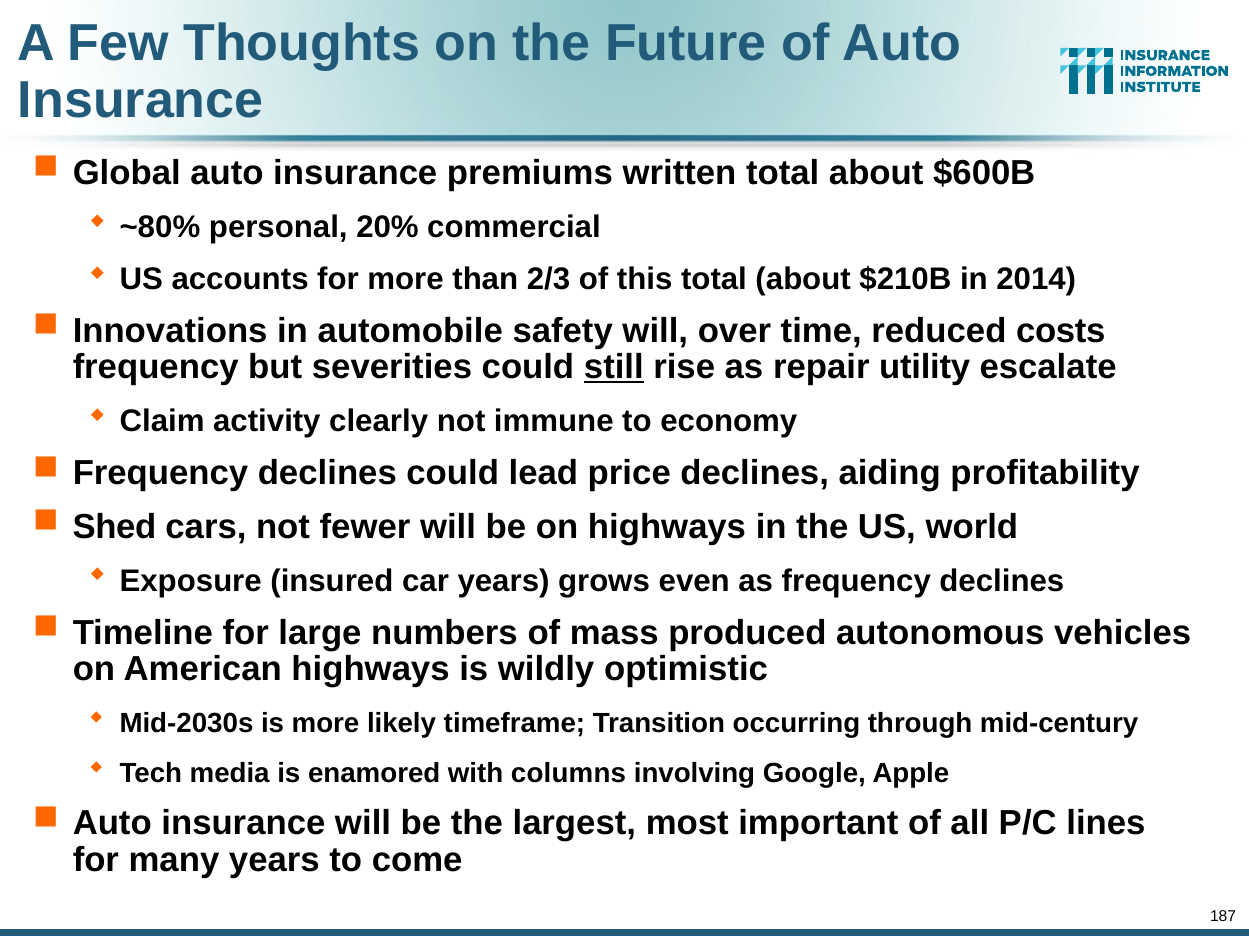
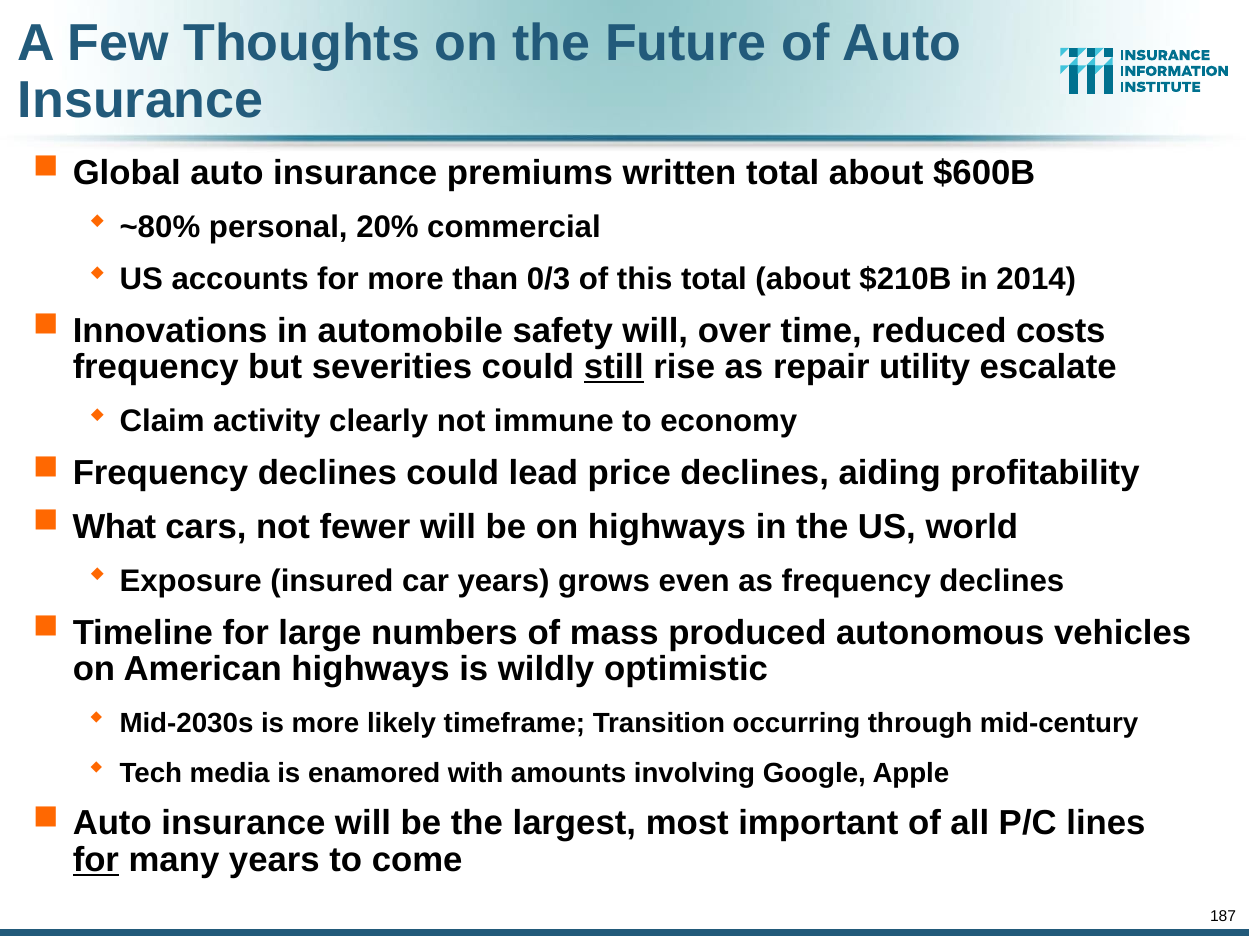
2/3: 2/3 -> 0/3
Shed: Shed -> What
columns: columns -> amounts
for at (96, 860) underline: none -> present
